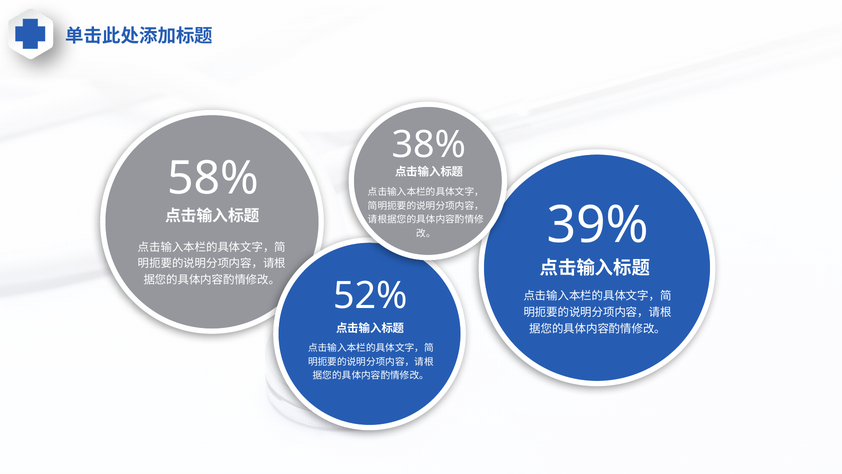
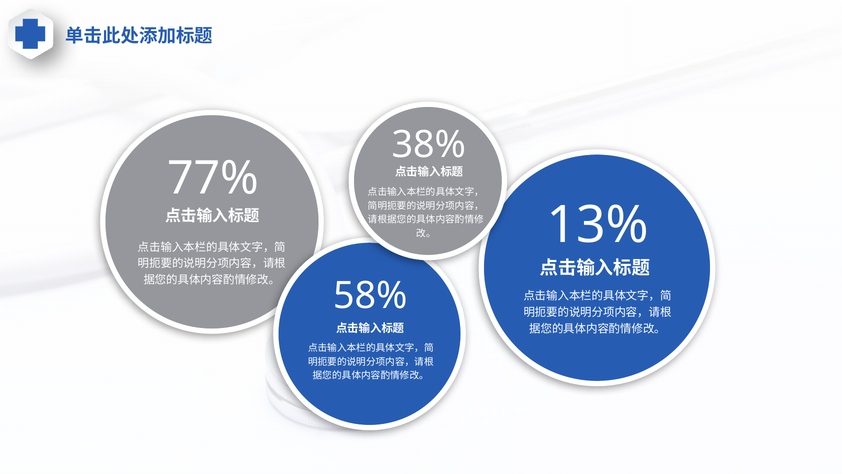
58%: 58% -> 77%
39%: 39% -> 13%
52%: 52% -> 58%
